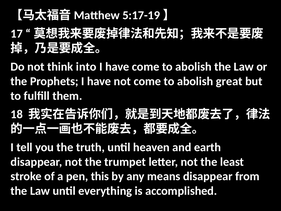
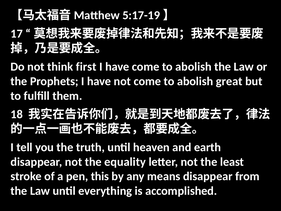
into: into -> first
trumpet: trumpet -> equality
